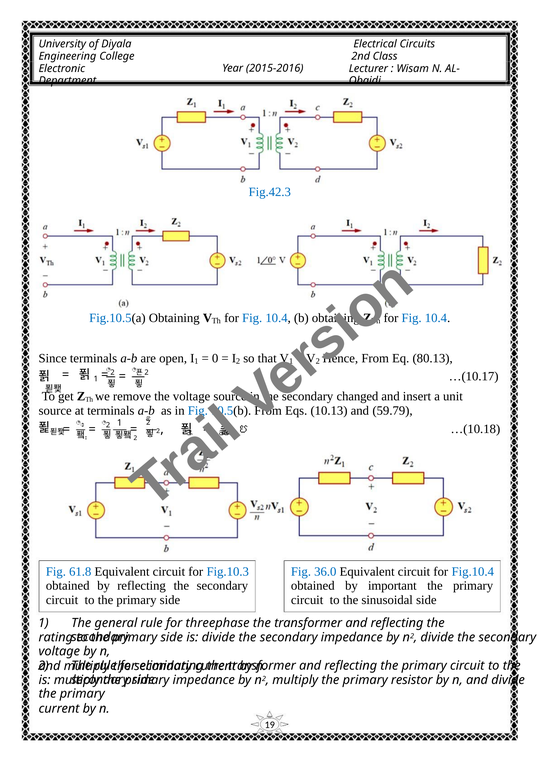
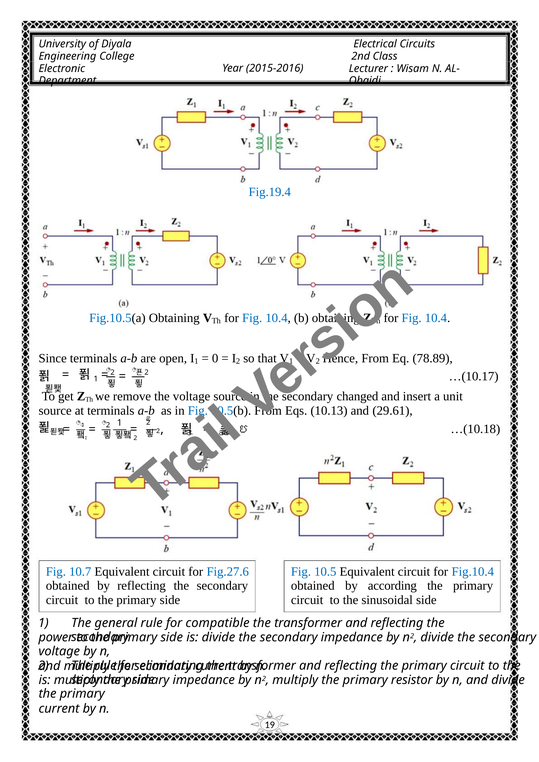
Fig.42.3: Fig.42.3 -> Fig.19.4
80.13: 80.13 -> 78.89
59.79: 59.79 -> 29.61
61.8: 61.8 -> 10.7
Fig.10.3: Fig.10.3 -> Fig.27.6
36.0: 36.0 -> 10.5
important: important -> according
threephase: threephase -> compatible
rating: rating -> power
